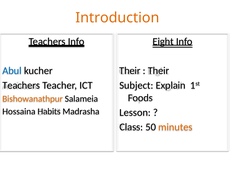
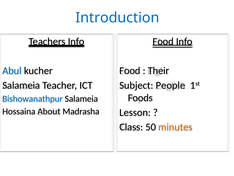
Introduction colour: orange -> blue
Eight at (163, 41): Eight -> Food
Their at (130, 70): Their -> Food
Teachers at (21, 85): Teachers -> Salameia
Explain: Explain -> People
Bishowanathpur colour: orange -> blue
Habits: Habits -> About
